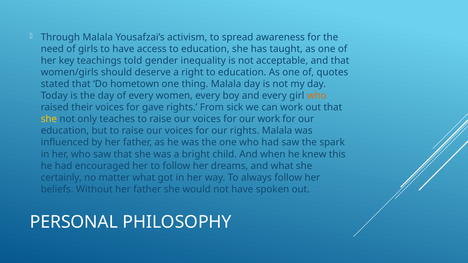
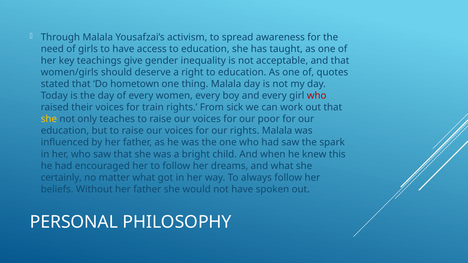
told: told -> give
who at (317, 96) colour: orange -> red
gave: gave -> train
our work: work -> poor
